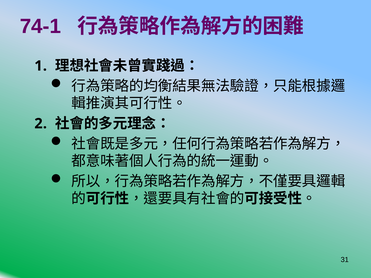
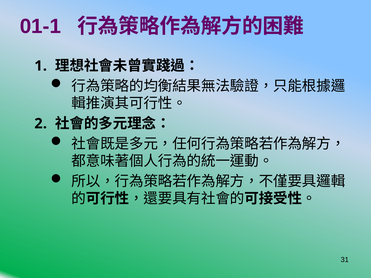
74-1: 74-1 -> 01-1
